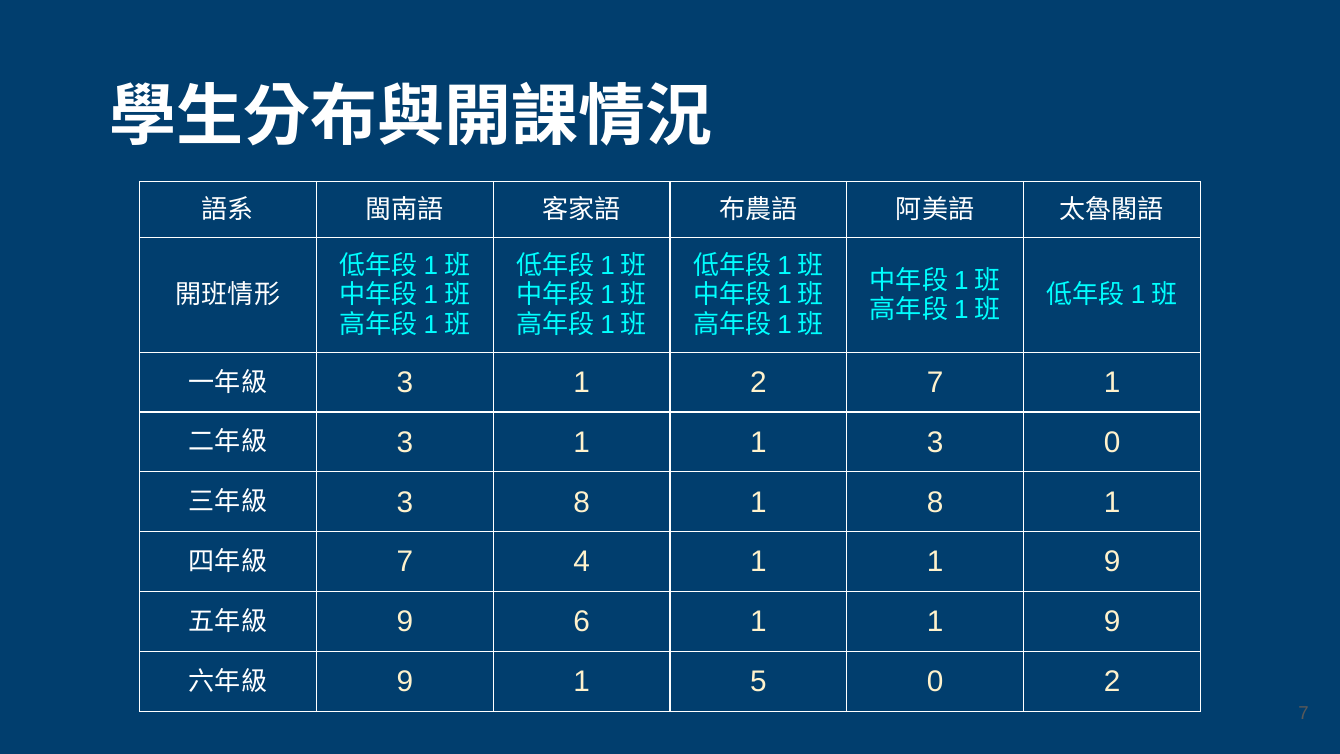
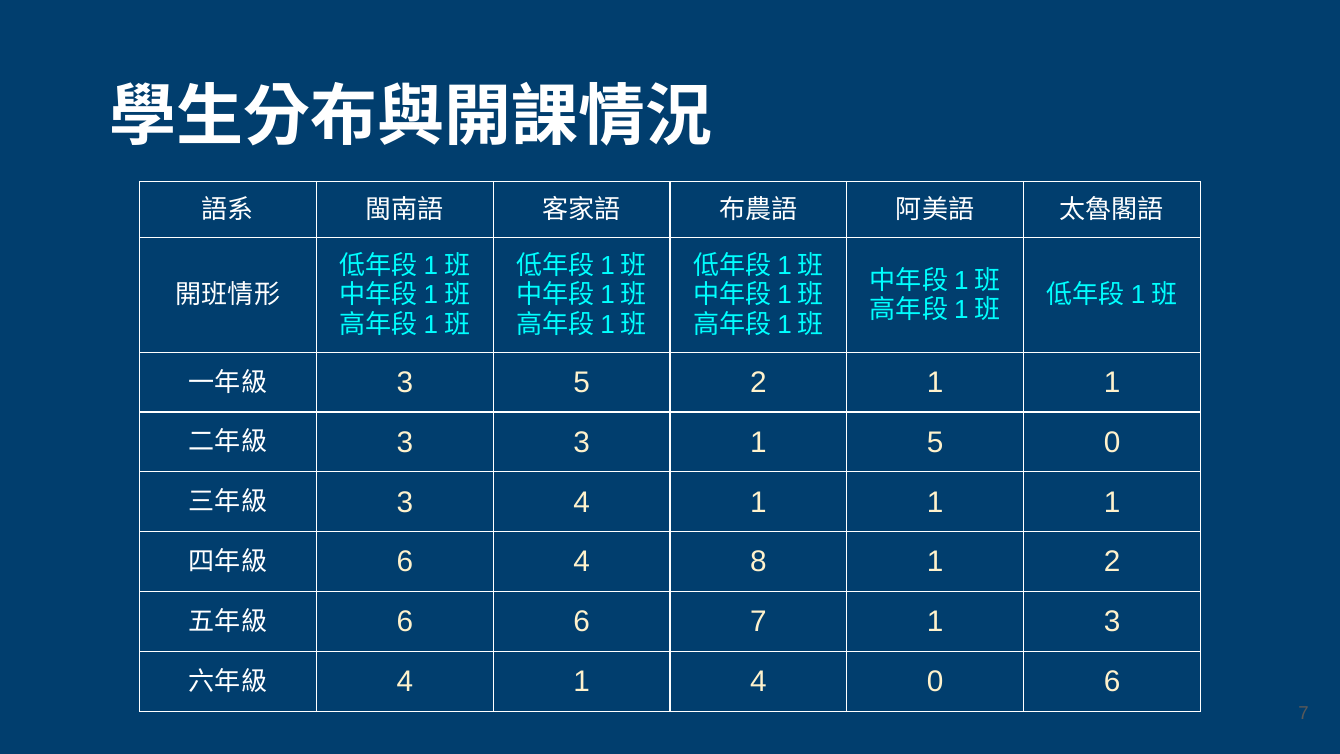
1 at (582, 382): 1 -> 5
2 7: 7 -> 1
1 at (582, 442): 1 -> 3
1 3: 3 -> 5
3 8: 8 -> 4
8 at (935, 502): 8 -> 1
7 at (405, 562): 7 -> 6
4 1: 1 -> 8
9 at (1112, 562): 9 -> 2
9 at (405, 622): 9 -> 6
6 1: 1 -> 7
9 at (1112, 622): 9 -> 3
9 at (405, 682): 9 -> 4
1 5: 5 -> 4
0 2: 2 -> 6
